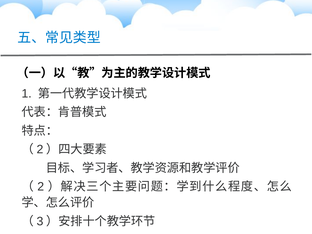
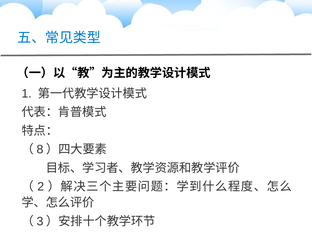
2 at (40, 149): 2 -> 8
